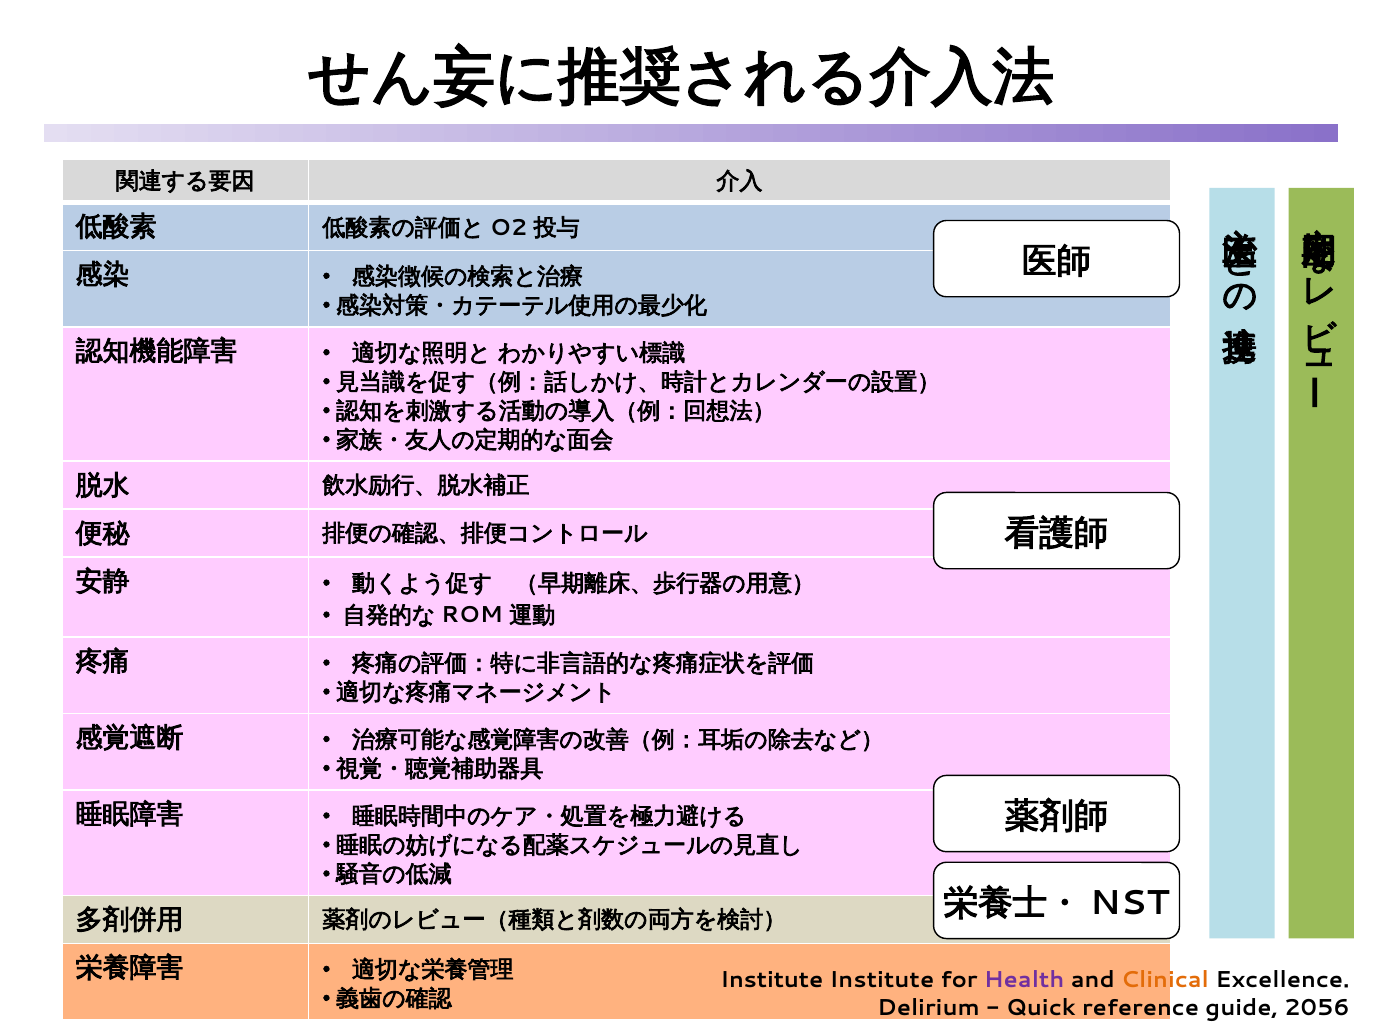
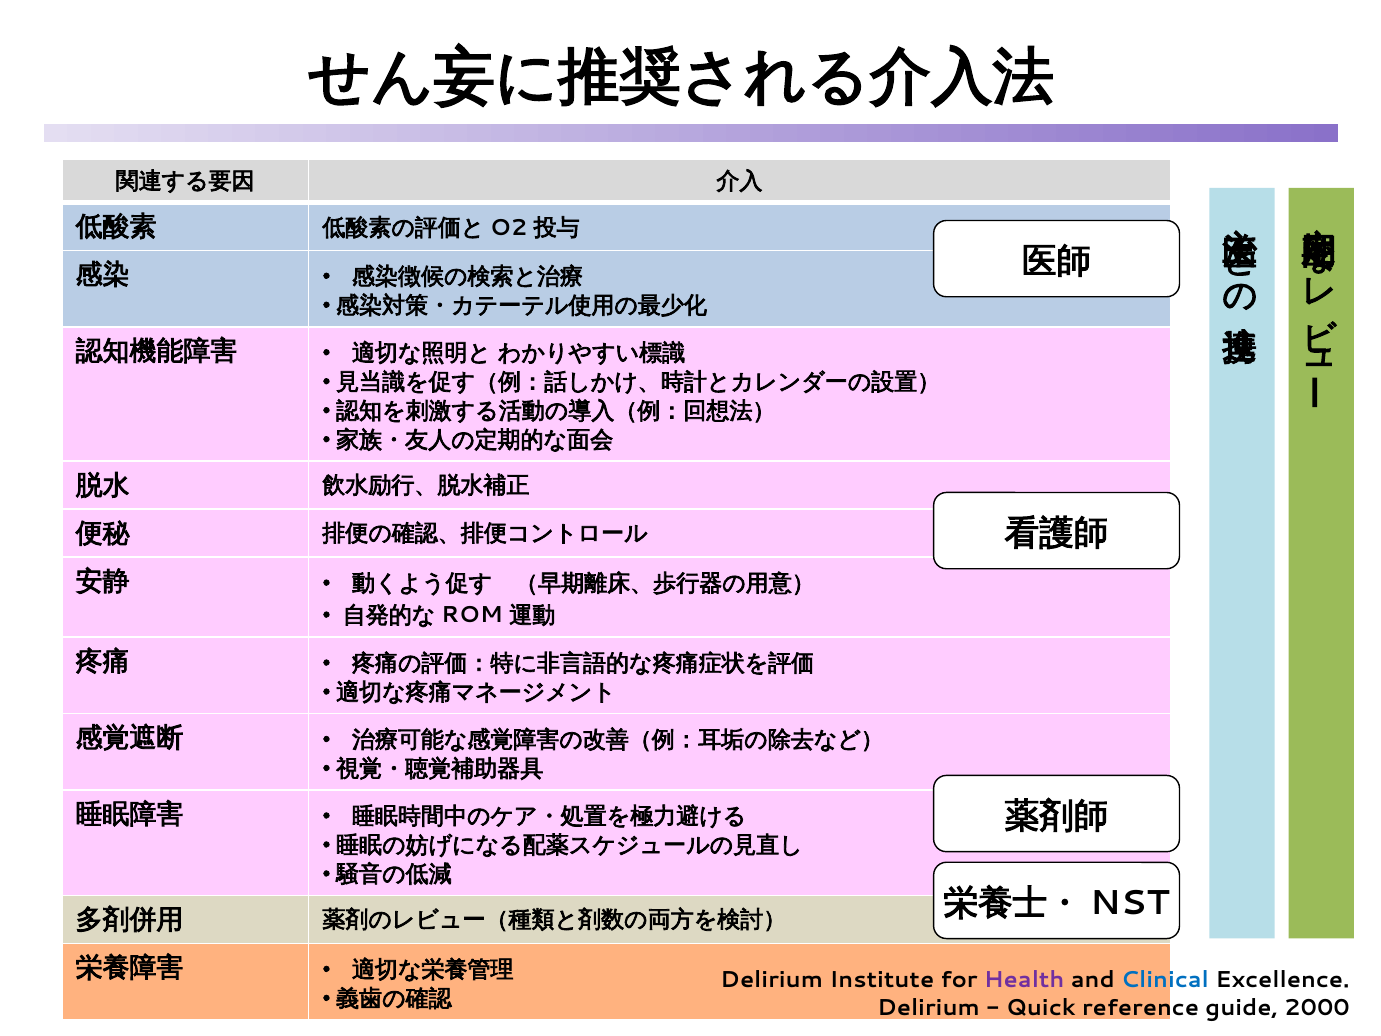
Institute at (772, 980): Institute -> Delirium
Clinical colour: orange -> blue
2056: 2056 -> 2000
